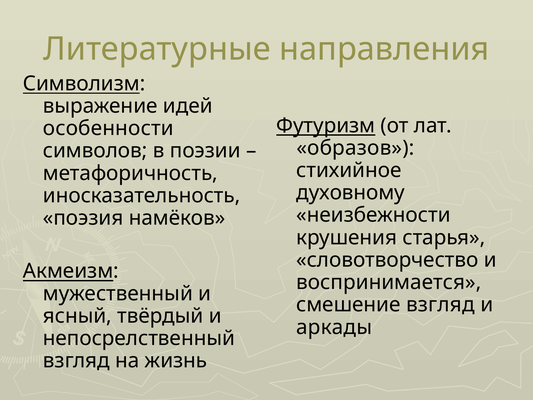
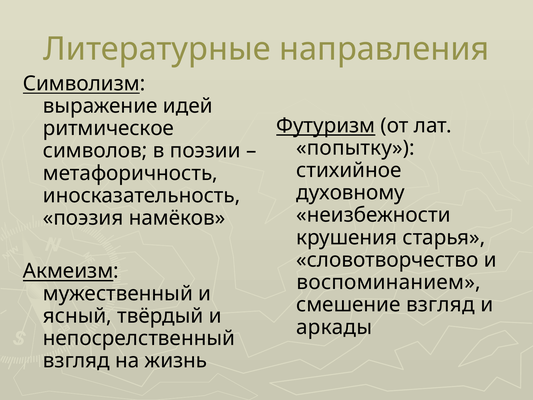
особенности: особенности -> ритмическое
образов: образов -> попытку
воспринимается: воспринимается -> воспоминанием
